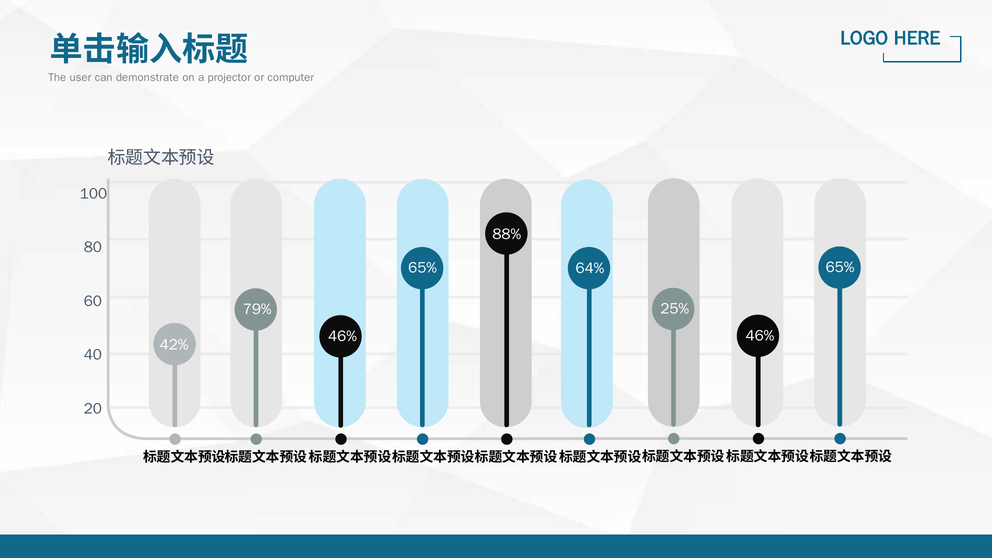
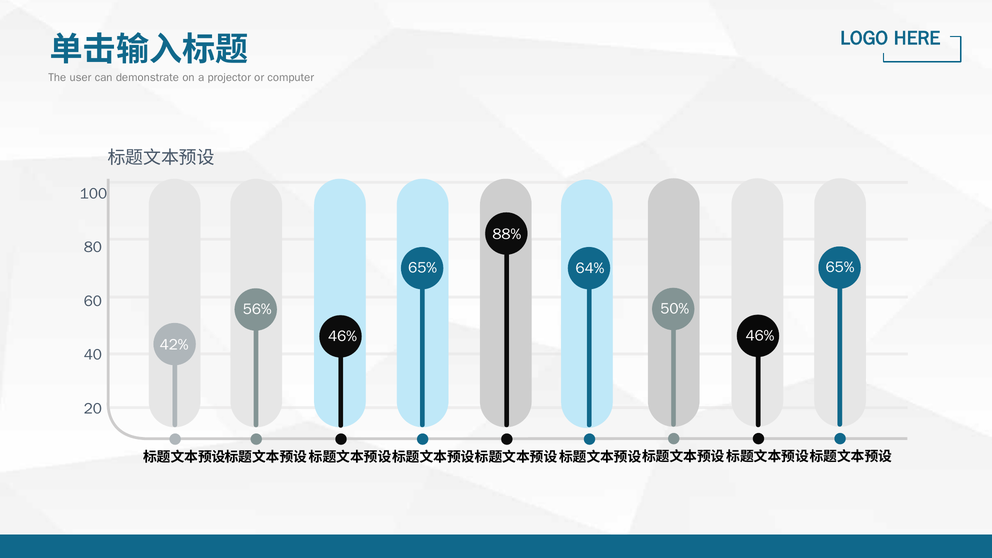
25%: 25% -> 50%
79%: 79% -> 56%
